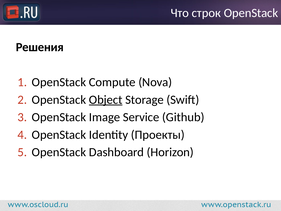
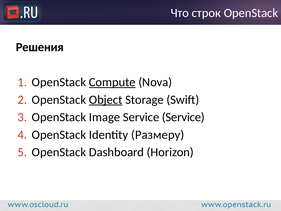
Compute underline: none -> present
Service Github: Github -> Service
Проекты: Проекты -> Размеру
